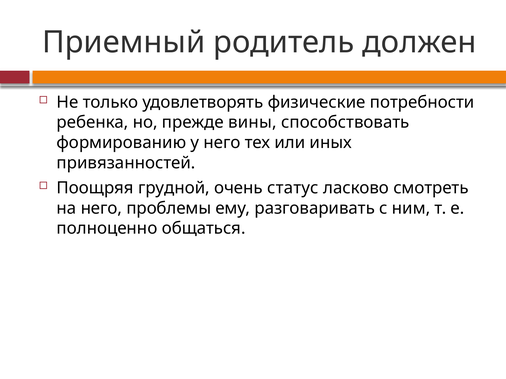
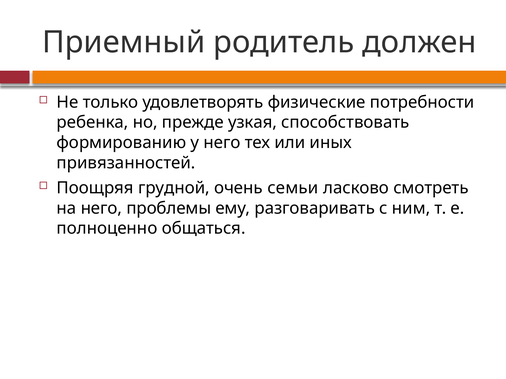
вины: вины -> узкая
статус: статус -> семьи
